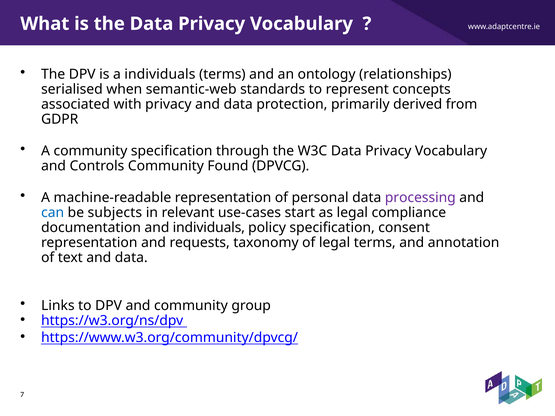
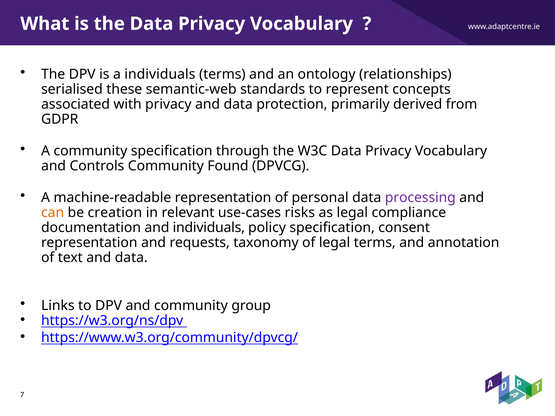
when: when -> these
can colour: blue -> orange
subjects: subjects -> creation
start: start -> risks
